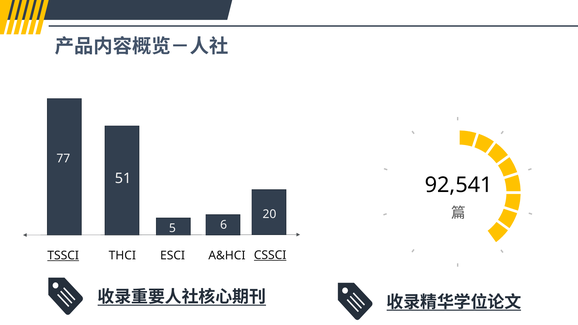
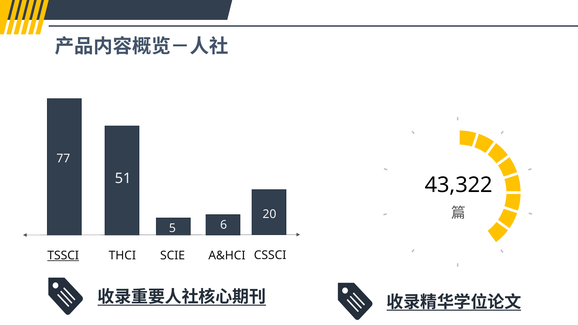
92,541: 92,541 -> 43,322
CSSCI underline: present -> none
ESCI: ESCI -> SCIE
